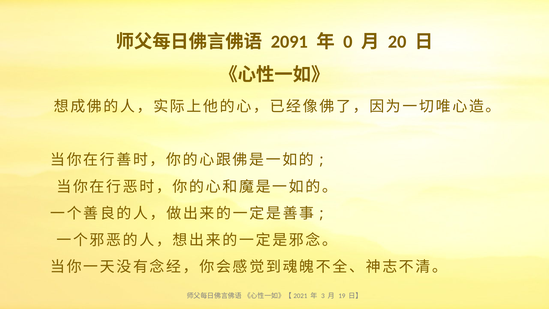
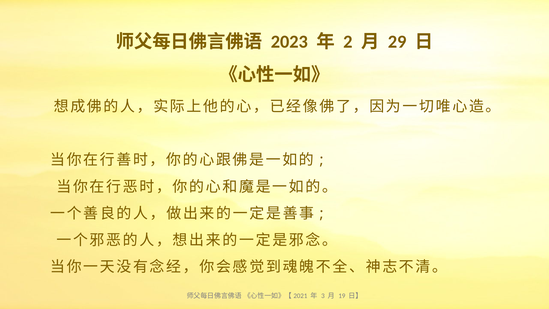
2091: 2091 -> 2023
0: 0 -> 2
20: 20 -> 29
